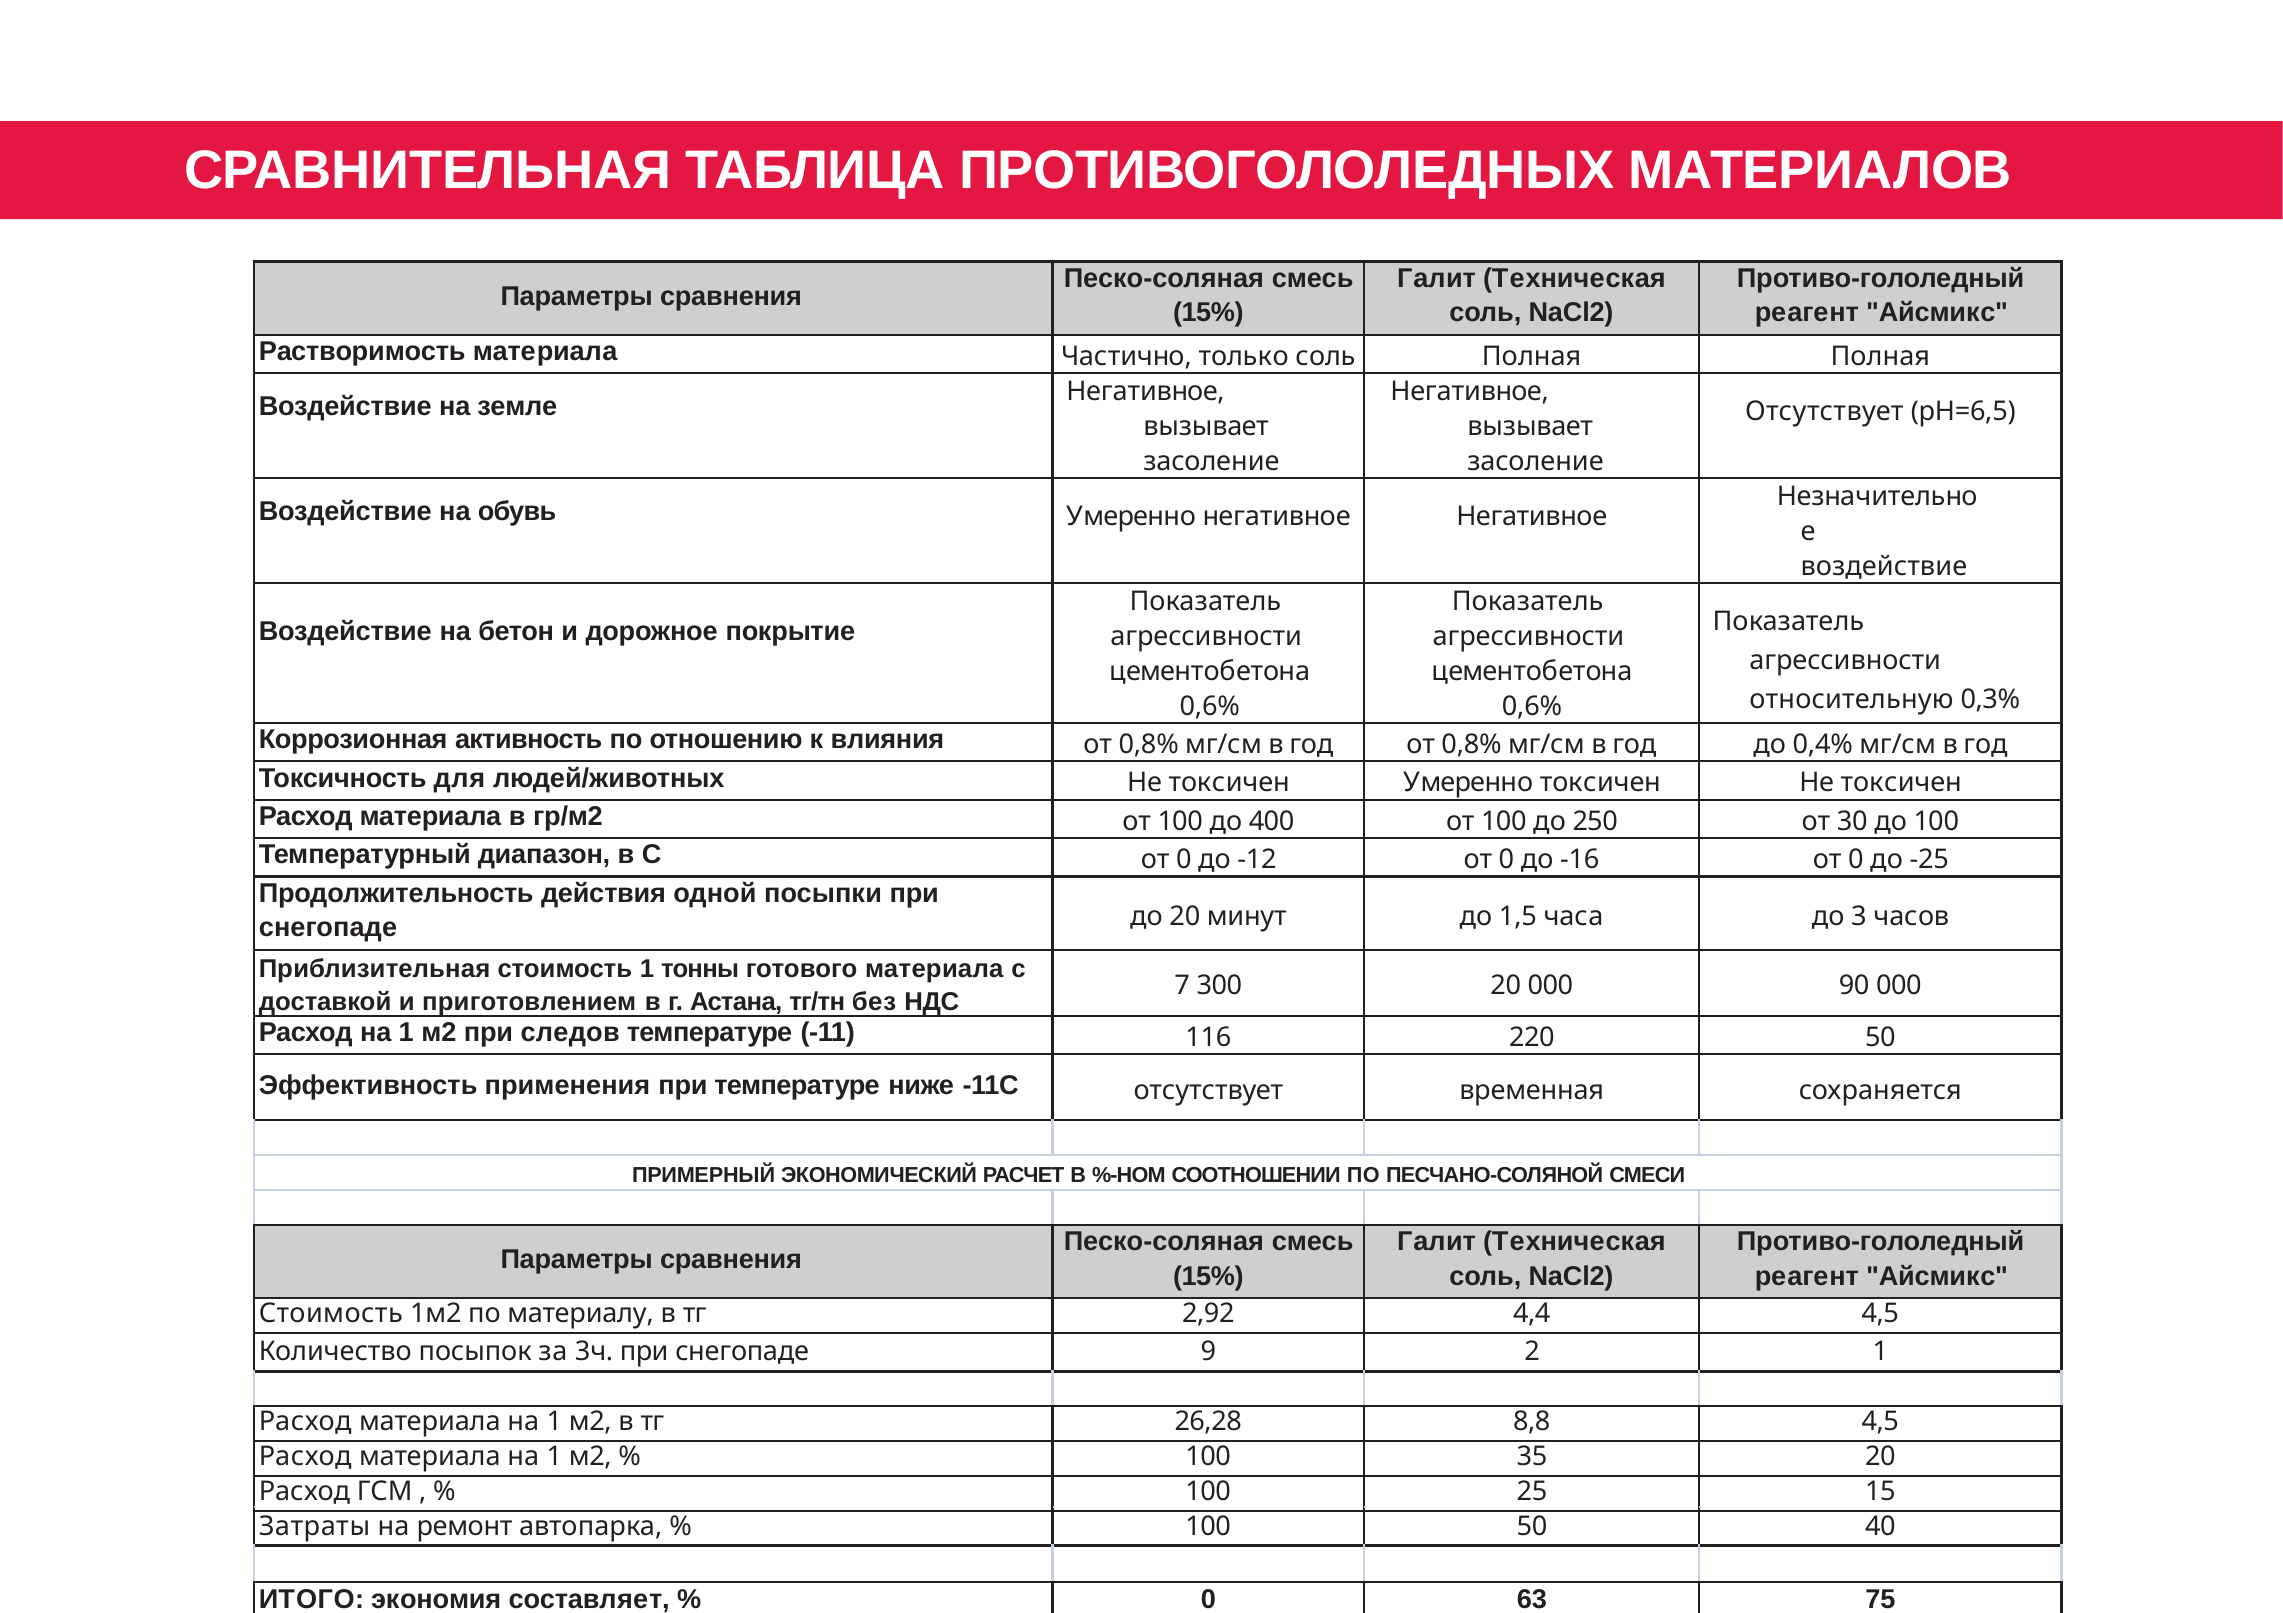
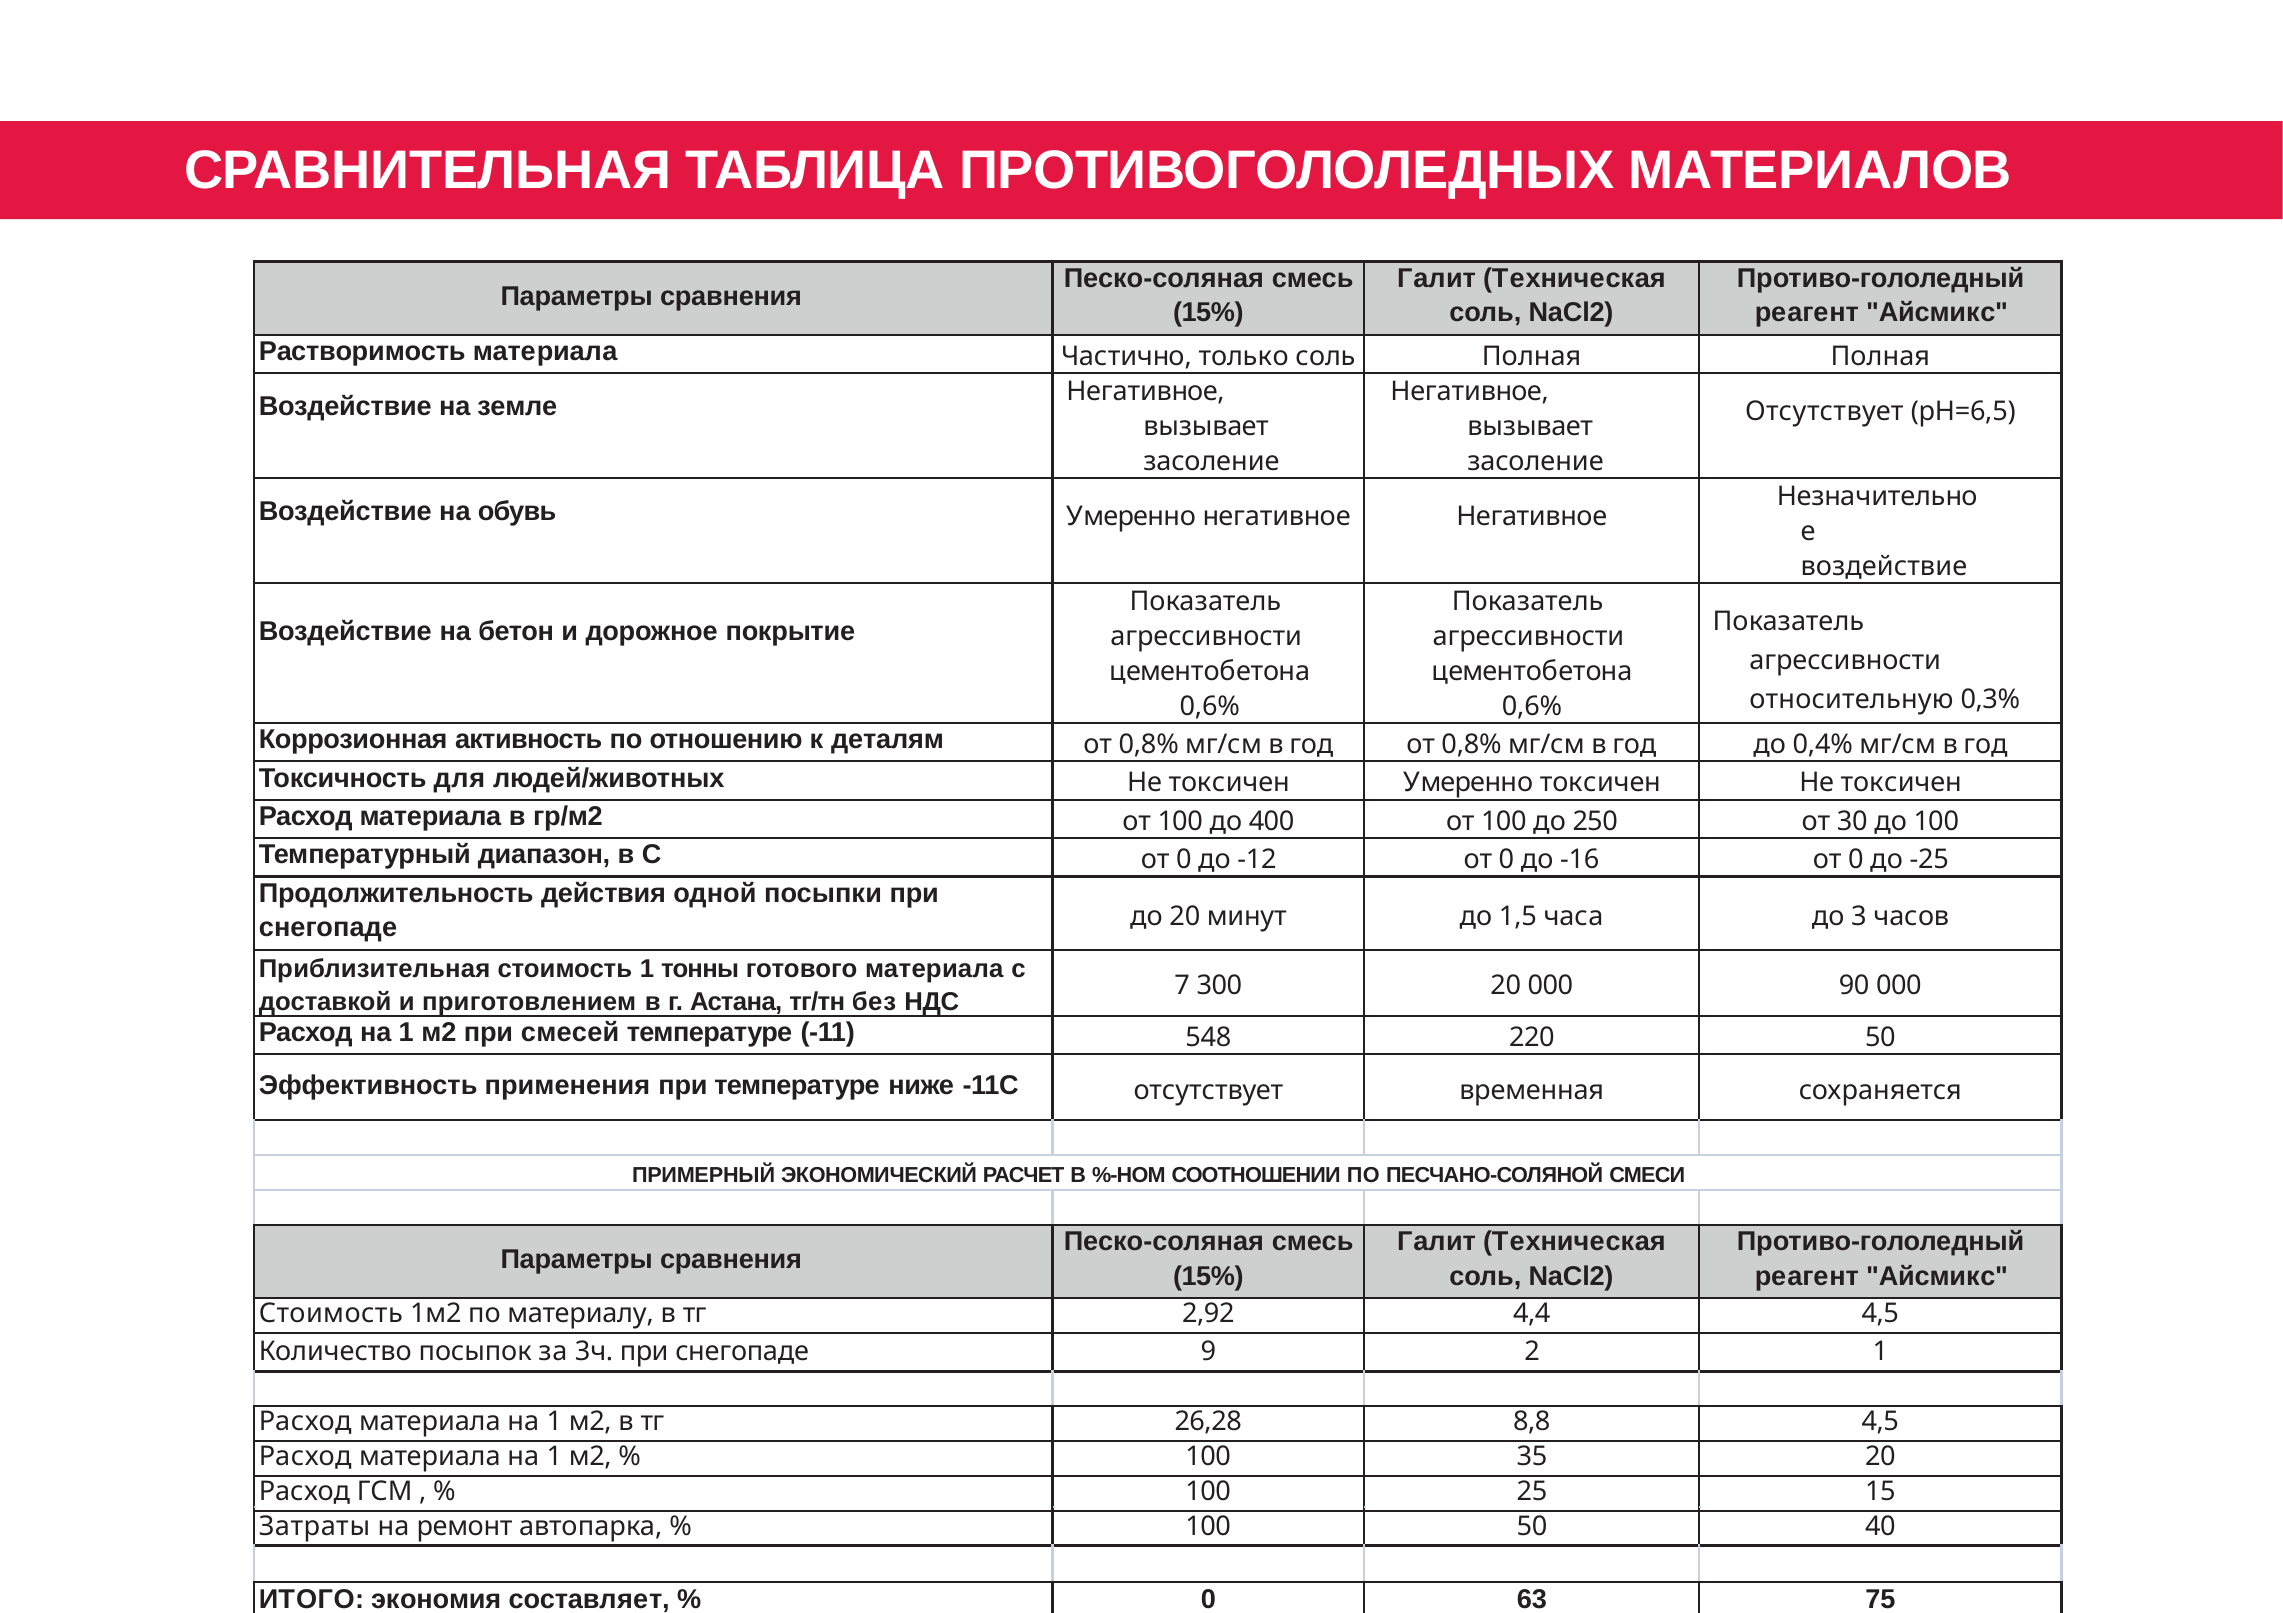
влияния: влияния -> деталям
следов: следов -> смесей
116: 116 -> 548
